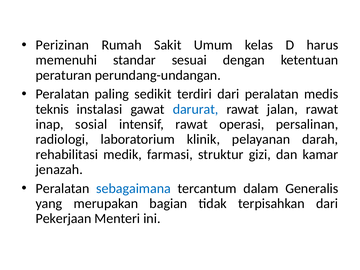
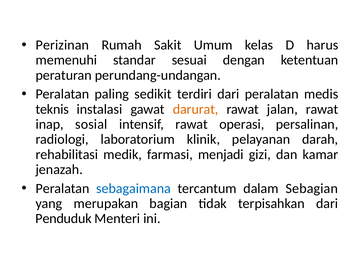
darurat colour: blue -> orange
struktur: struktur -> menjadi
Generalis: Generalis -> Sebagian
Pekerjaan: Pekerjaan -> Penduduk
